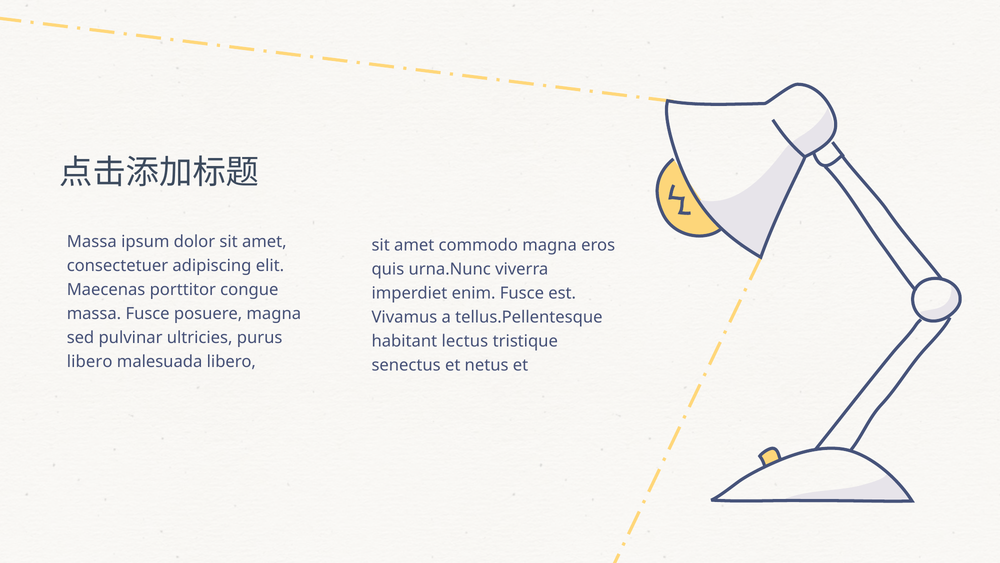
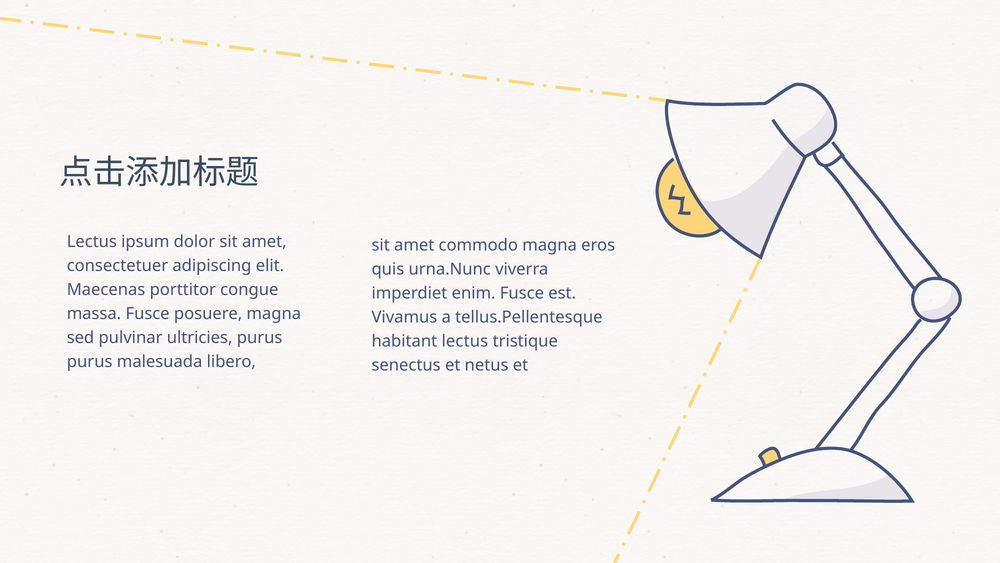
Massa at (92, 242): Massa -> Lectus
libero at (90, 361): libero -> purus
